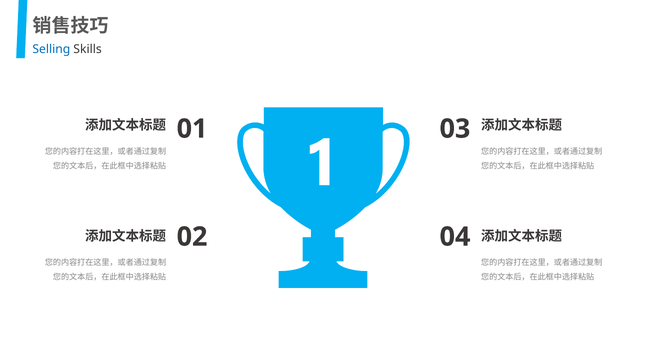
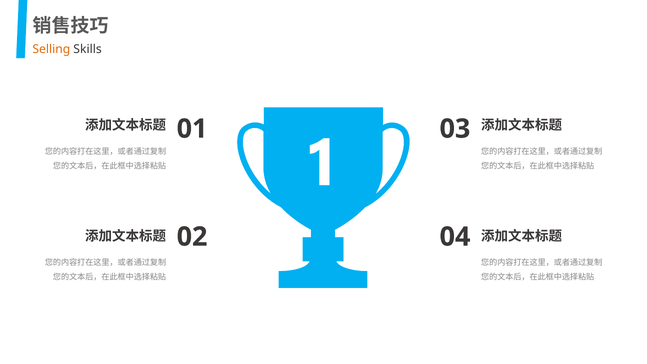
Selling colour: blue -> orange
